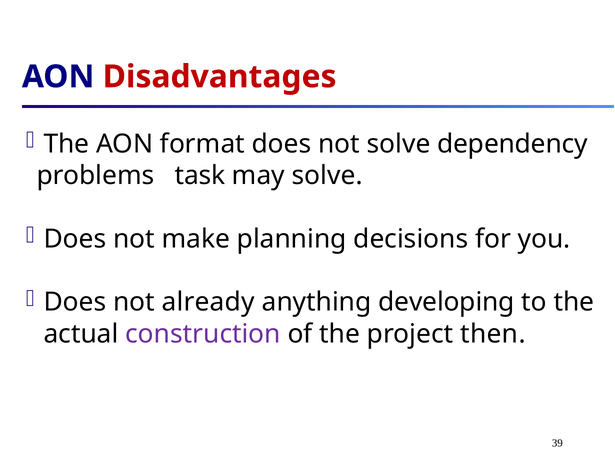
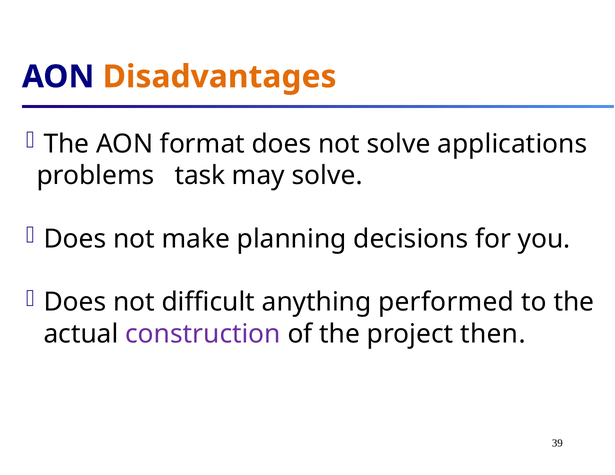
Disadvantages colour: red -> orange
dependency: dependency -> applications
already: already -> difficult
developing: developing -> performed
